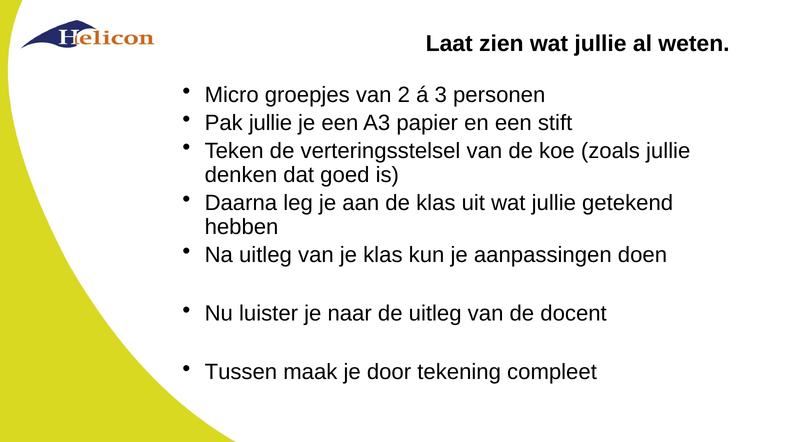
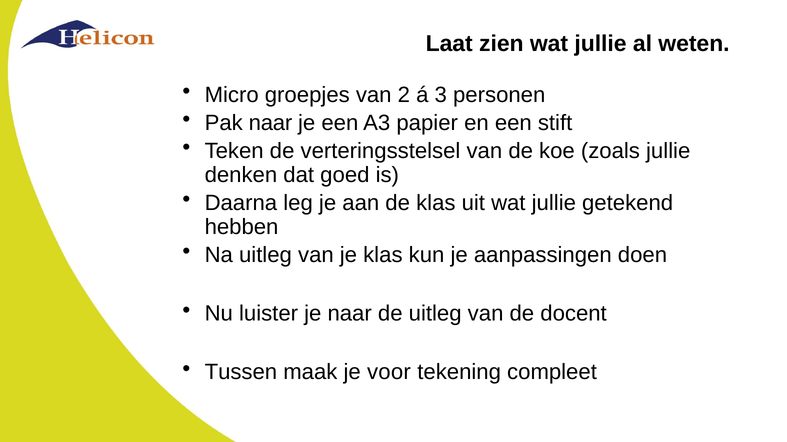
Pak jullie: jullie -> naar
door: door -> voor
